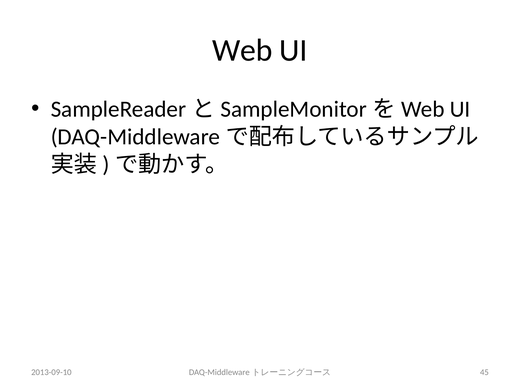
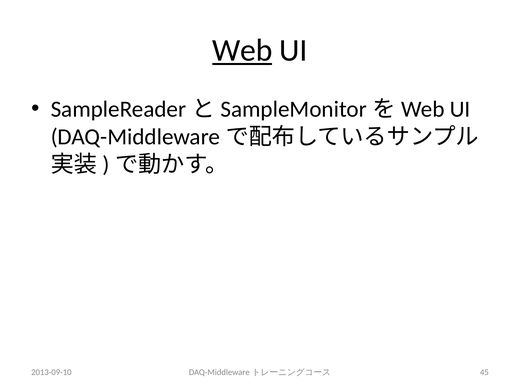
Web underline: none -> present
